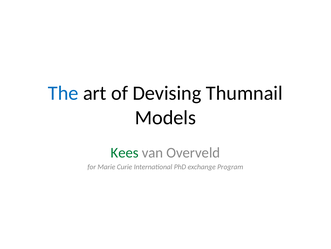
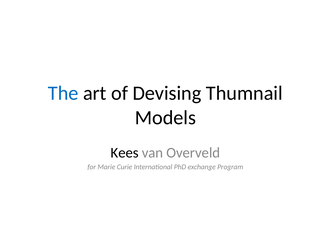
Kees colour: green -> black
